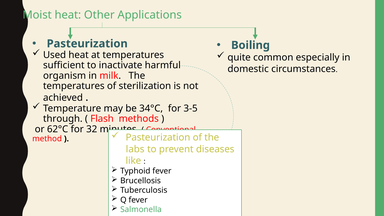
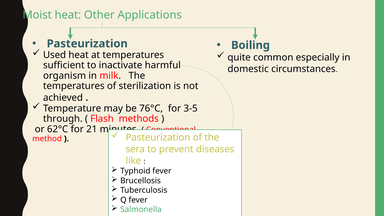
34°C: 34°C -> 76°C
32: 32 -> 21
labs: labs -> sera
